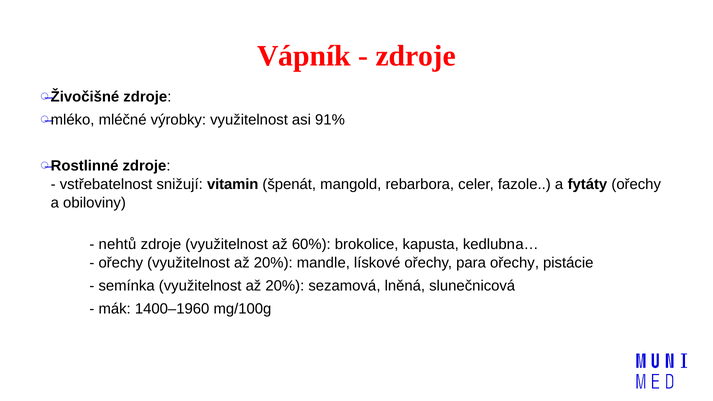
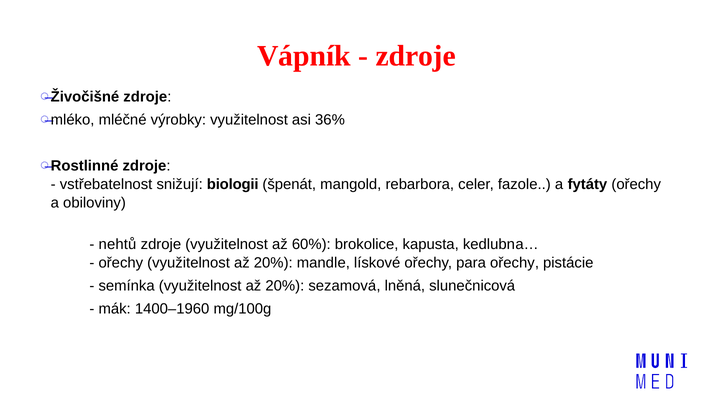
91%: 91% -> 36%
vitamin: vitamin -> biologii
